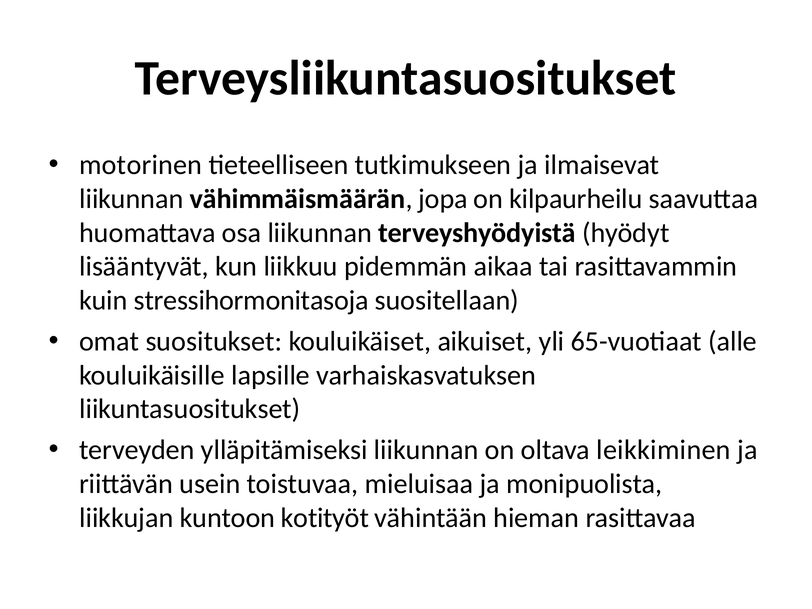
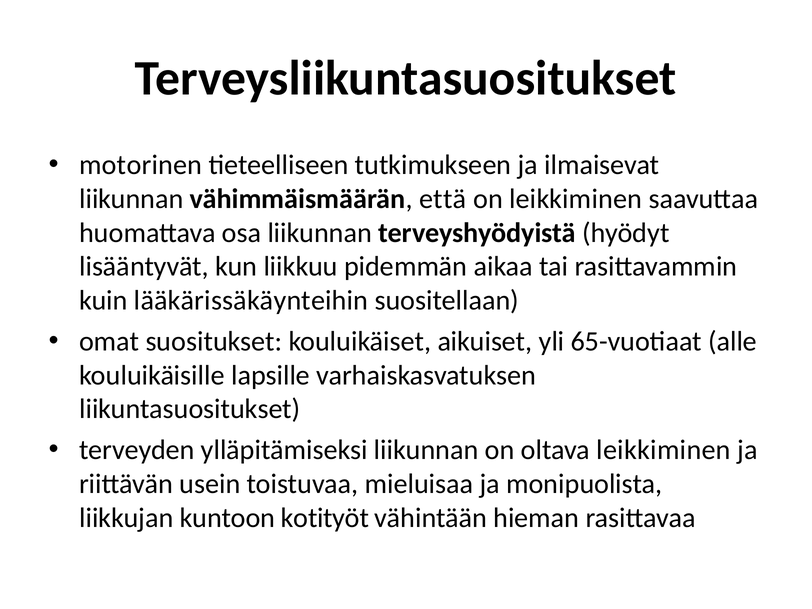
jopa: jopa -> että
on kilpaurheilu: kilpaurheilu -> leikkiminen
stressihormonitasoja: stressihormonitasoja -> lääkärissäkäynteihin
